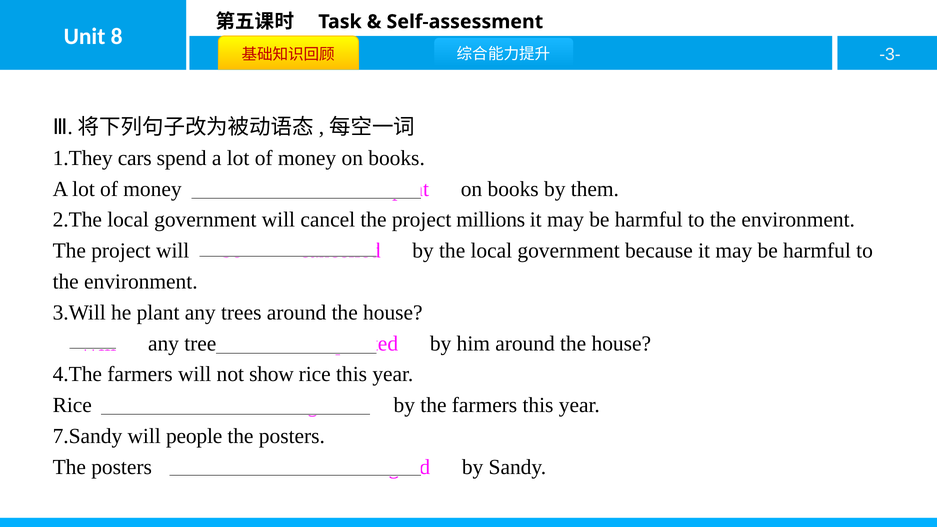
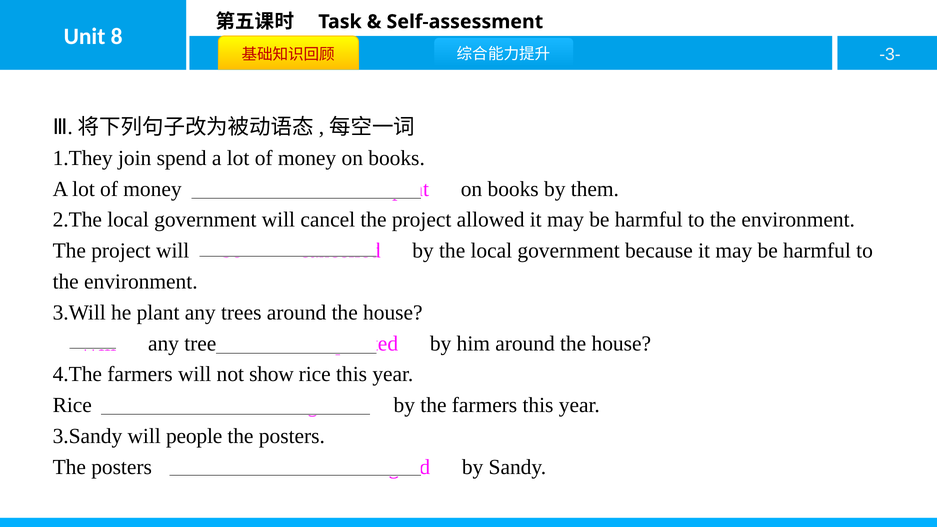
cars: cars -> join
millions: millions -> allowed
7.Sandy: 7.Sandy -> 3.Sandy
